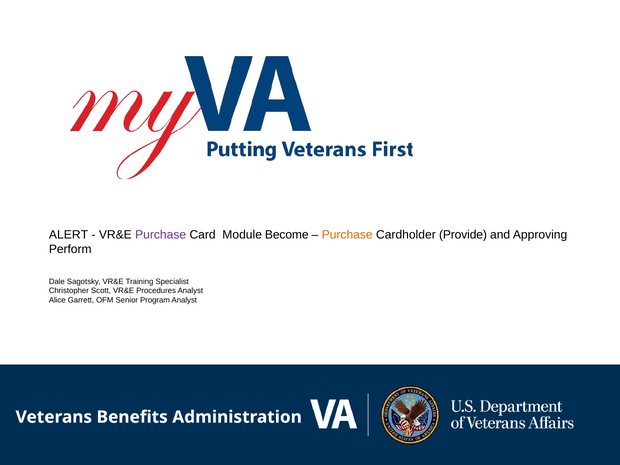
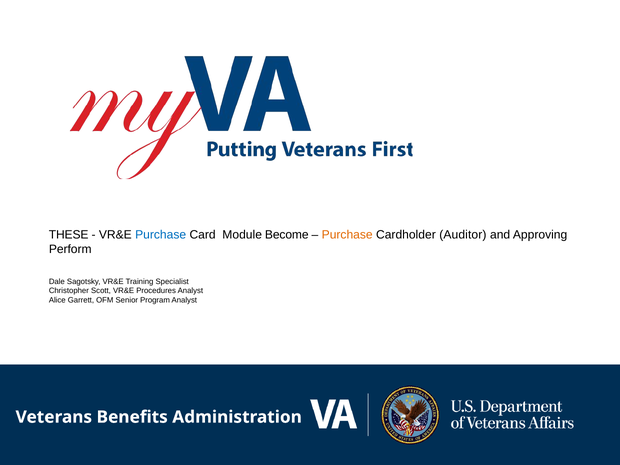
ALERT: ALERT -> THESE
Purchase at (161, 235) colour: purple -> blue
Provide: Provide -> Auditor
